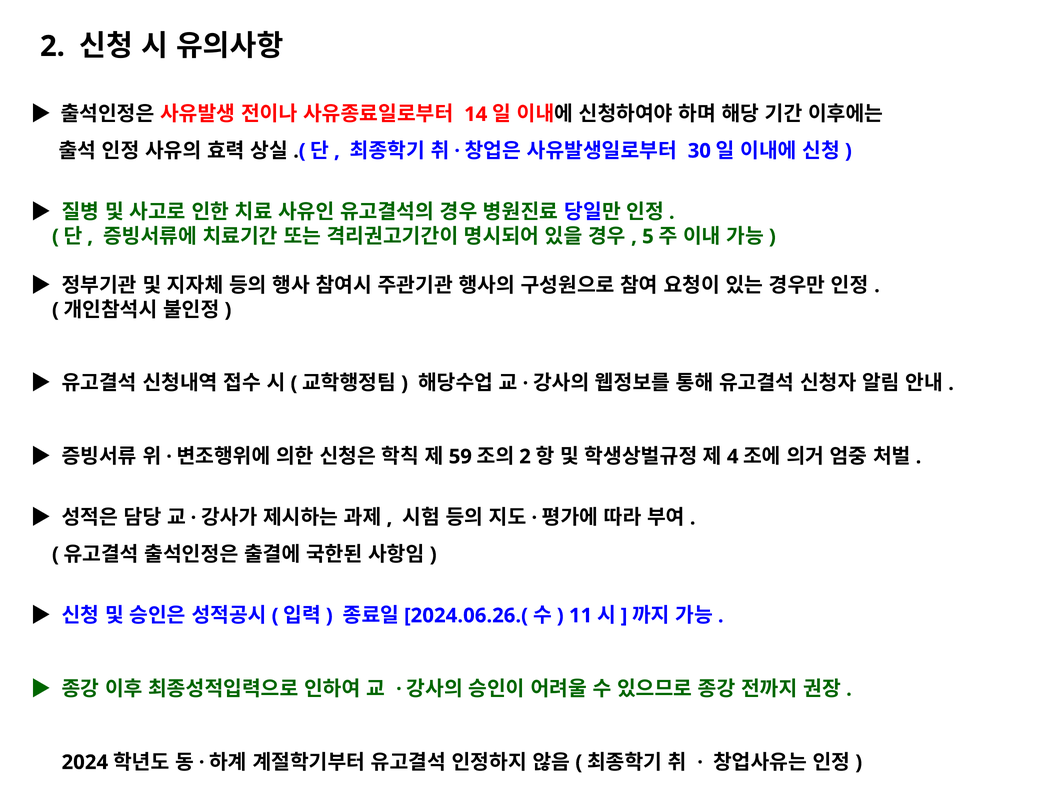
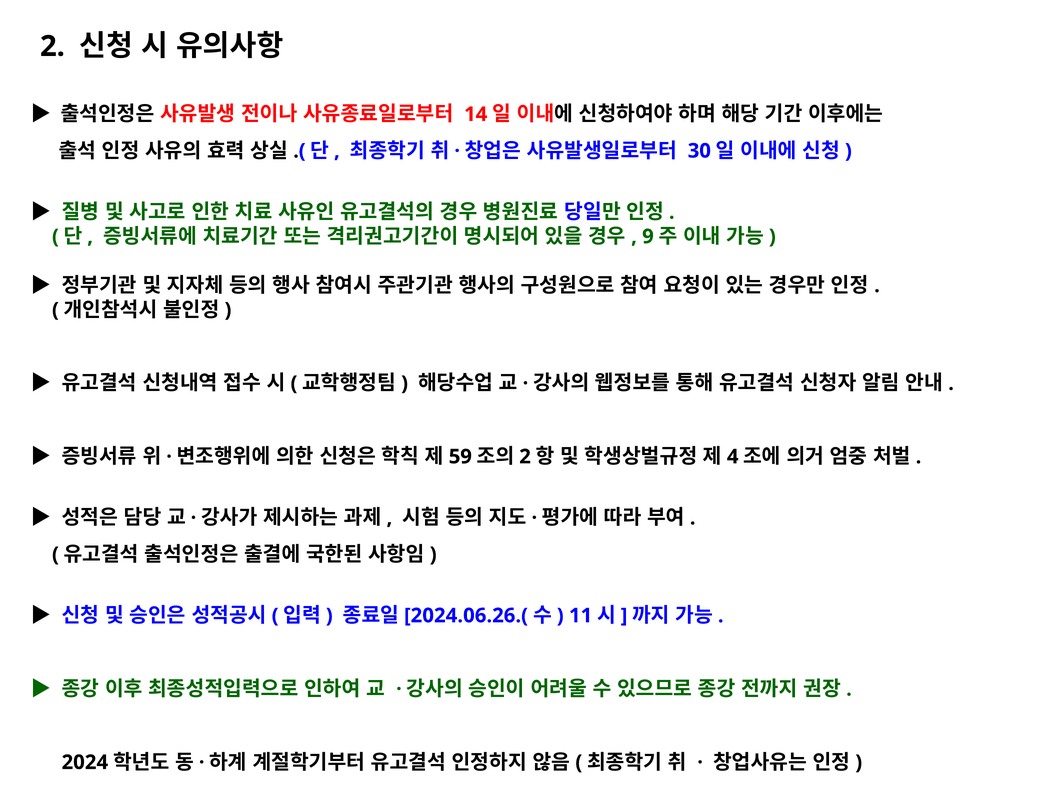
5: 5 -> 9
